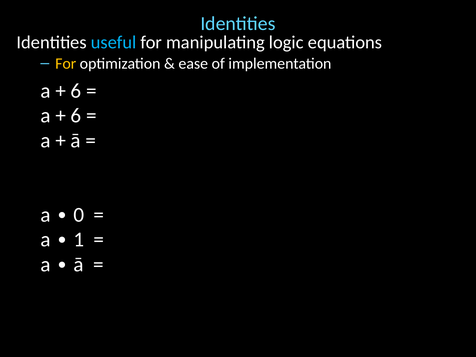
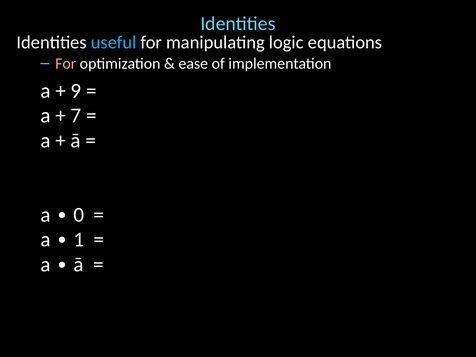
For at (66, 64) colour: yellow -> pink
6 at (76, 91): 6 -> 9
6 at (76, 116): 6 -> 7
